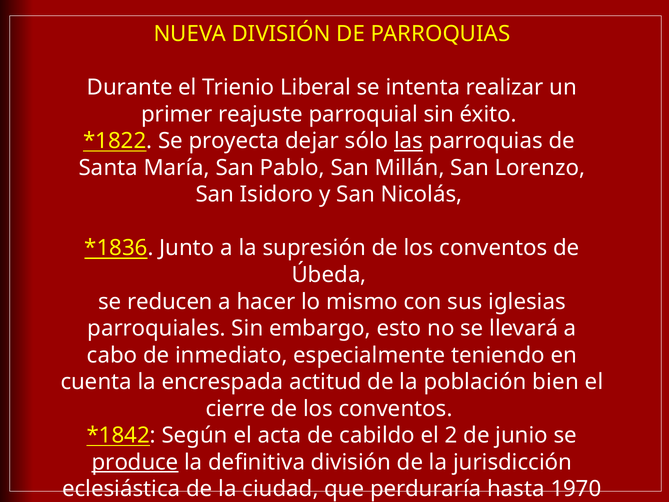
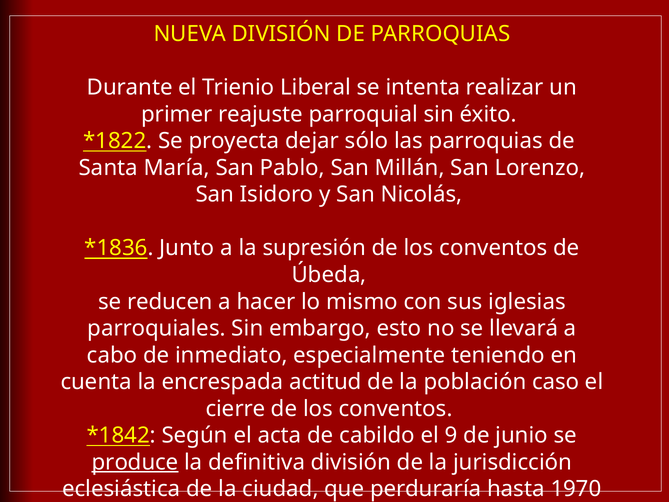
las underline: present -> none
bien: bien -> caso
2: 2 -> 9
